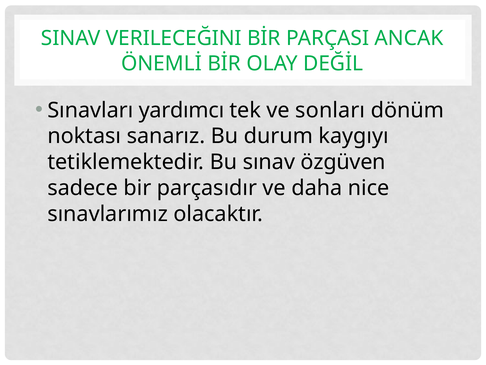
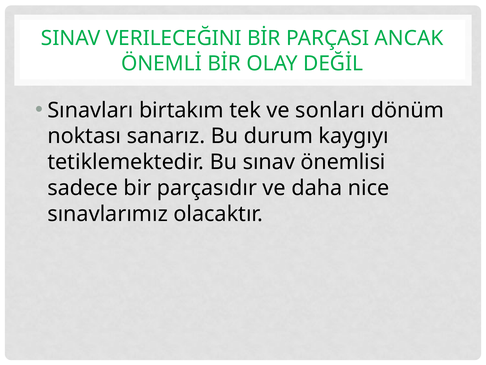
yardımcı: yardımcı -> birtakım
özgüven: özgüven -> önemlisi
